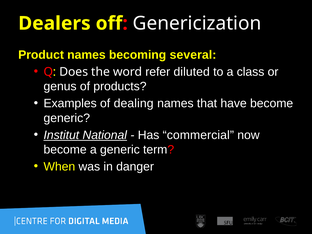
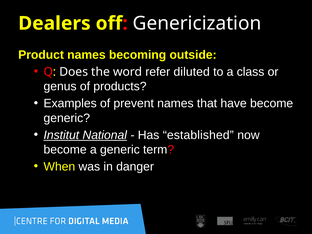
several: several -> outside
dealing: dealing -> prevent
commercial: commercial -> established
